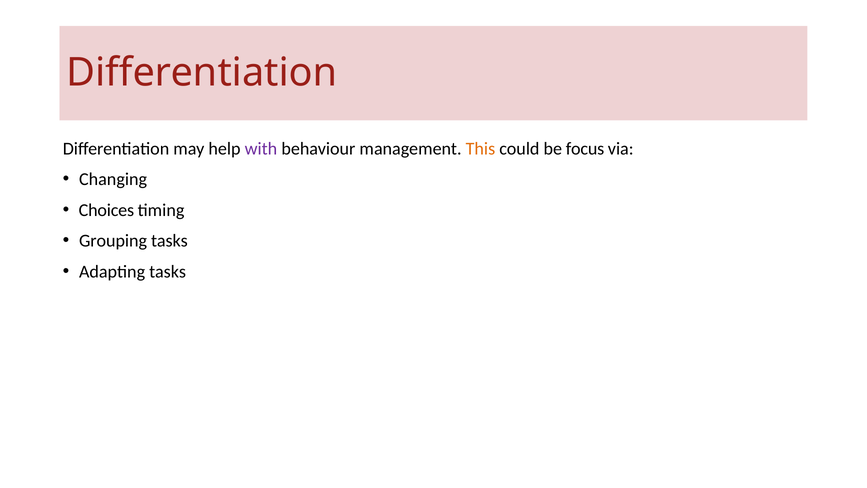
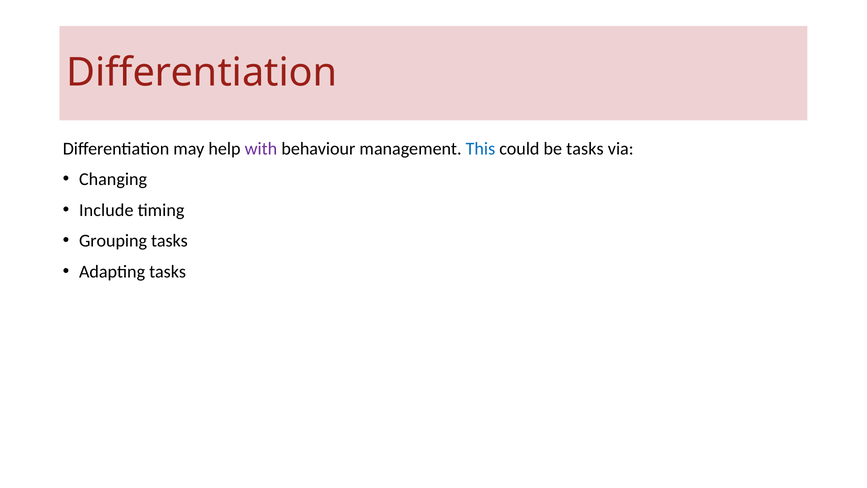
This colour: orange -> blue
be focus: focus -> tasks
Choices: Choices -> Include
